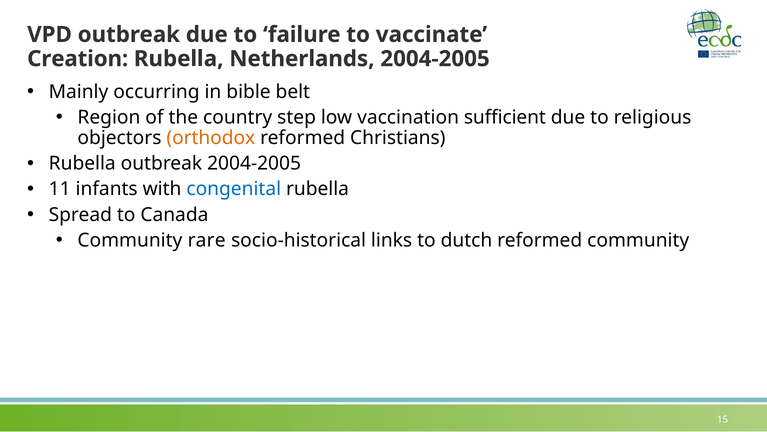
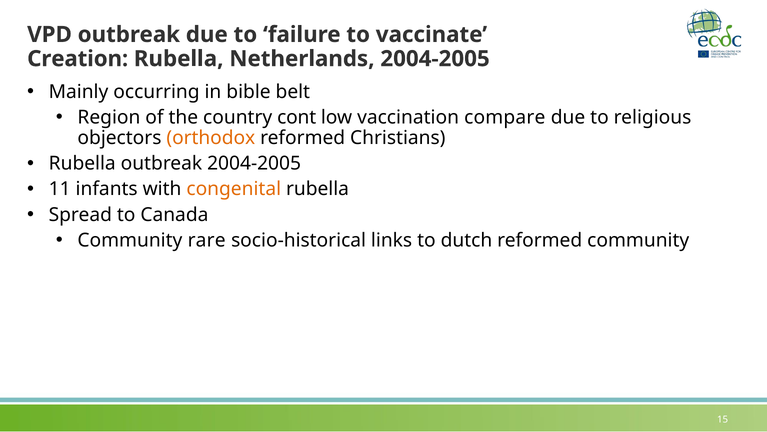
step: step -> cont
sufficient: sufficient -> compare
congenital colour: blue -> orange
